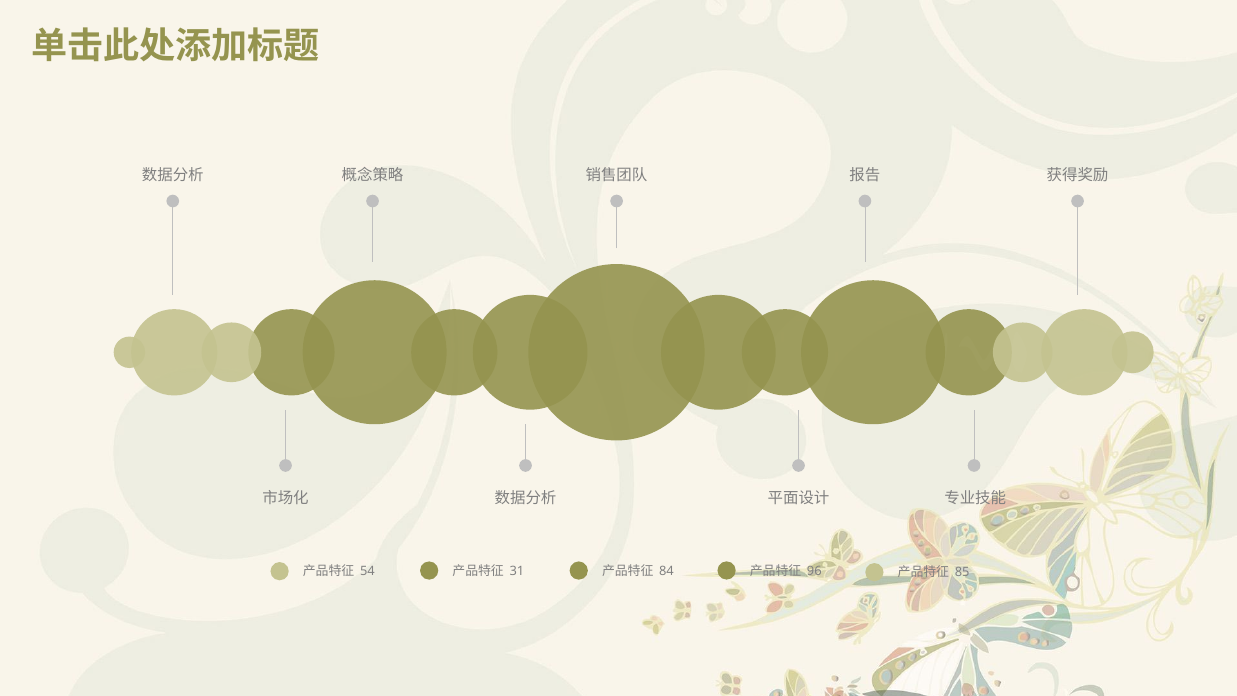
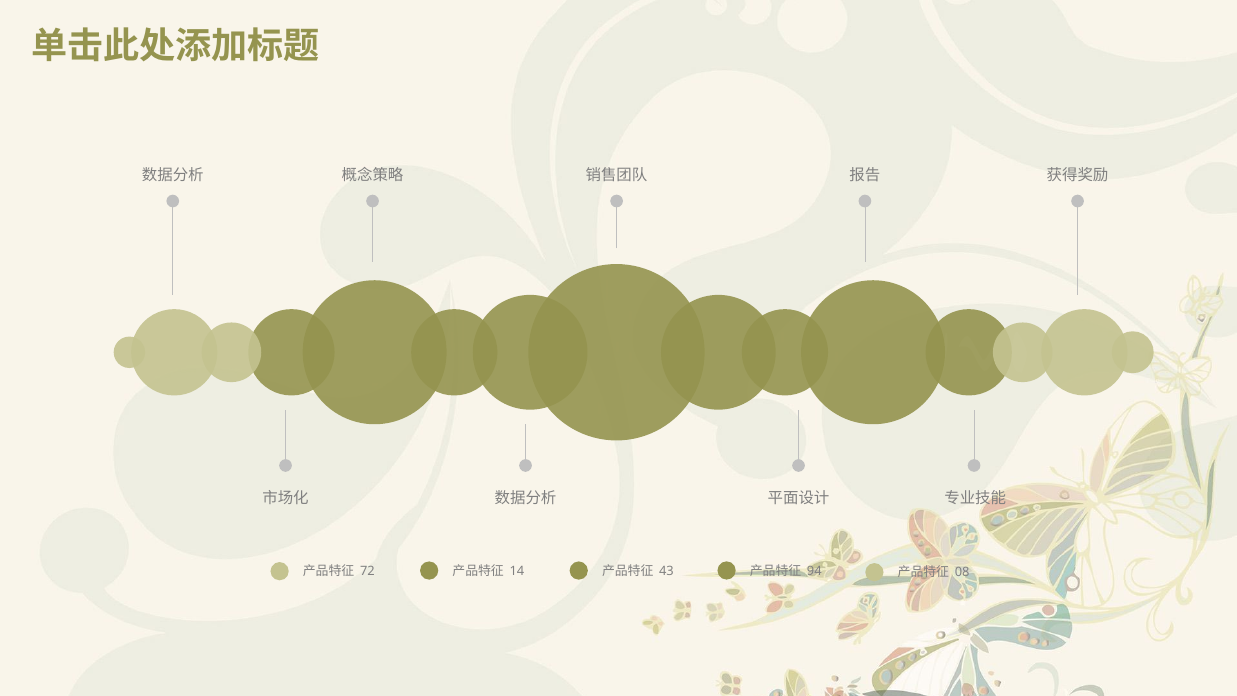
84: 84 -> 43
54: 54 -> 72
31: 31 -> 14
96: 96 -> 94
85: 85 -> 08
